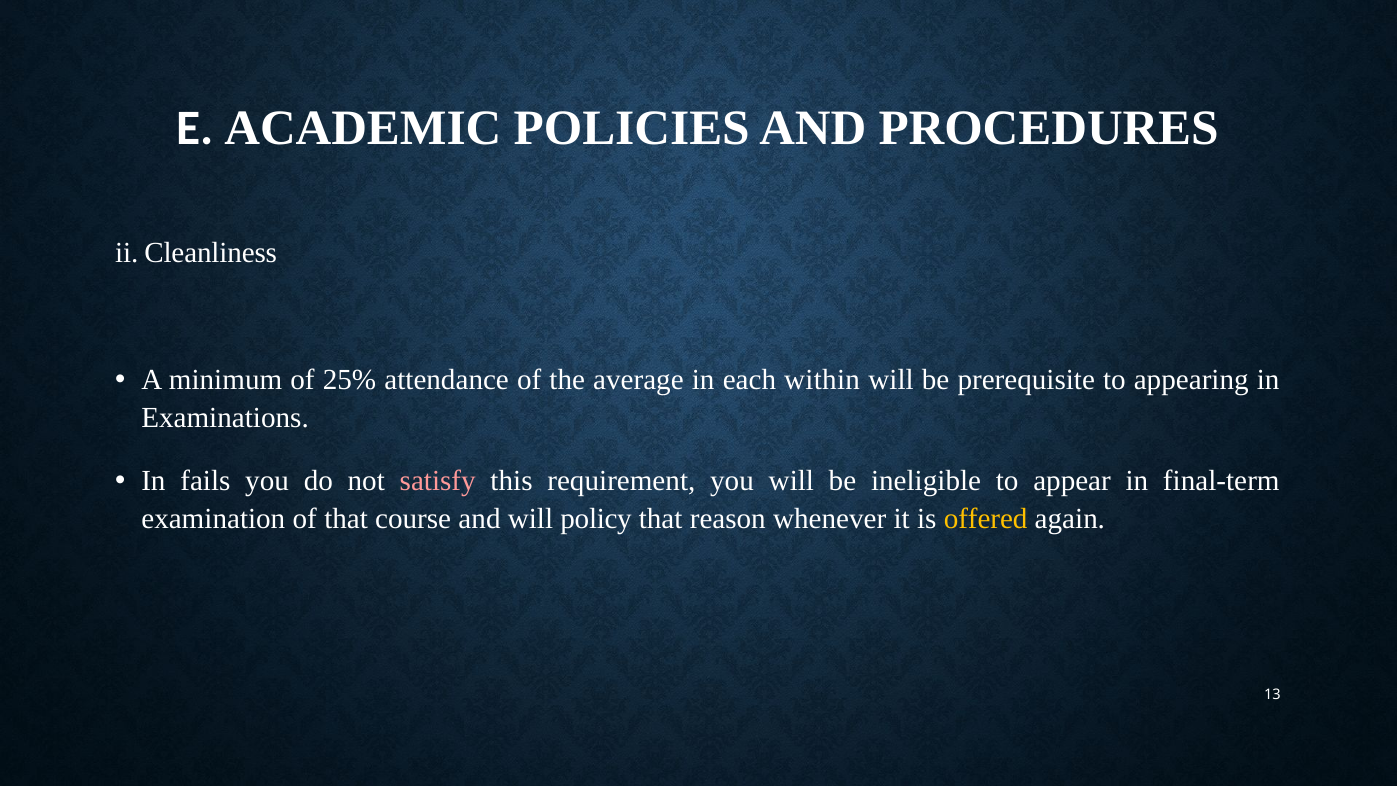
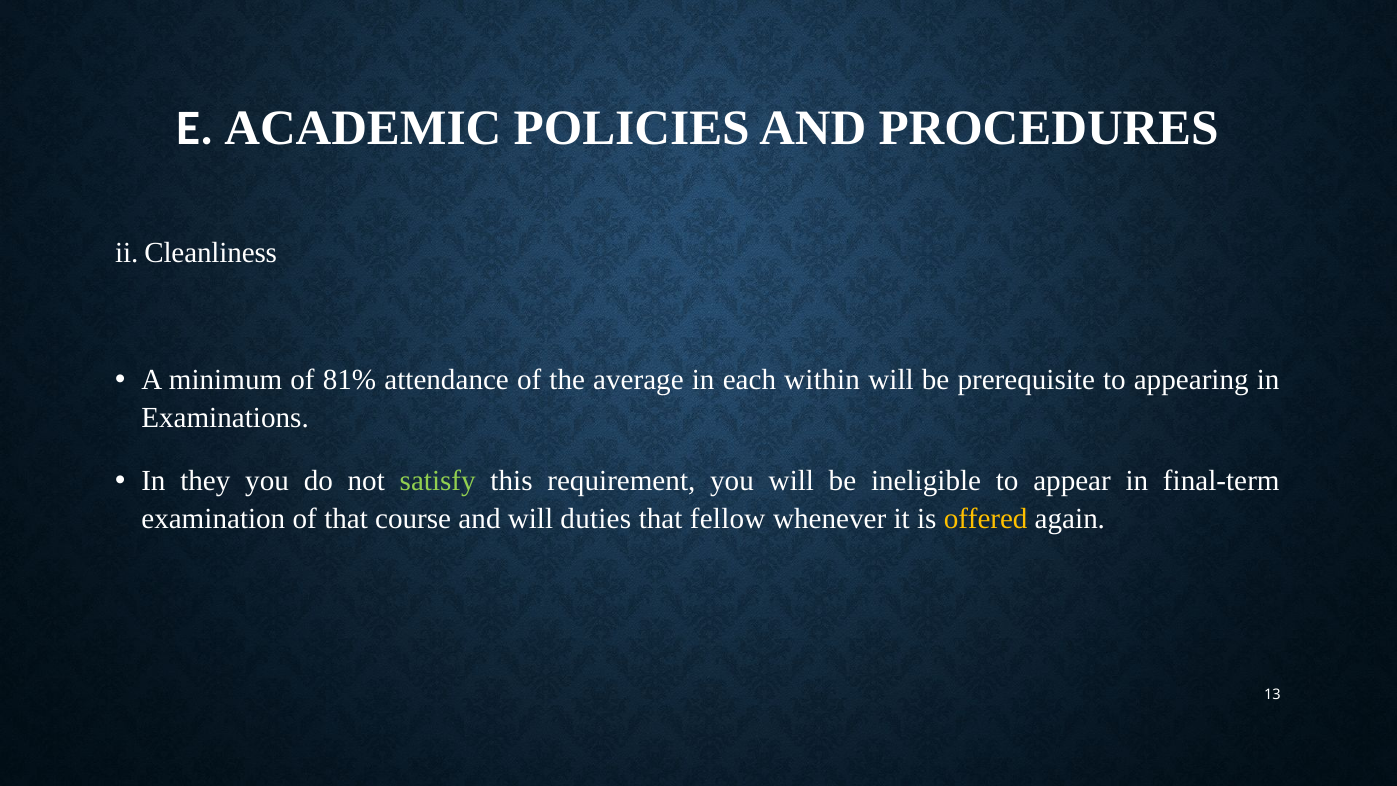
25%: 25% -> 81%
fails: fails -> they
satisfy colour: pink -> light green
policy: policy -> duties
reason: reason -> fellow
